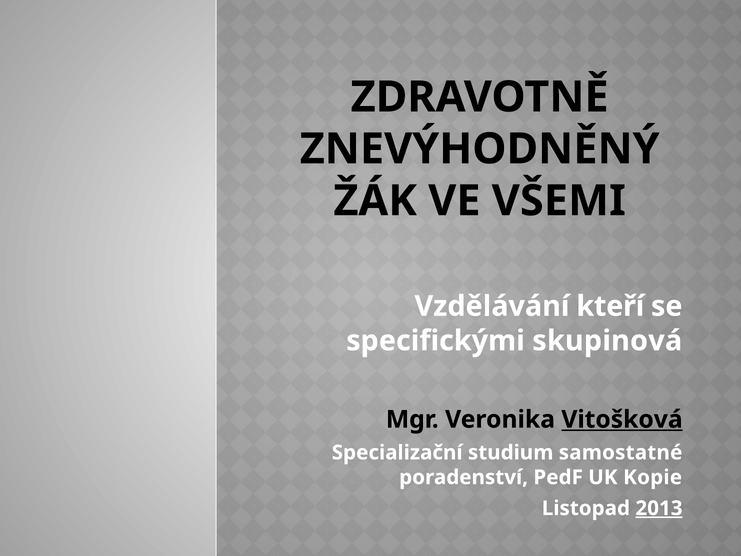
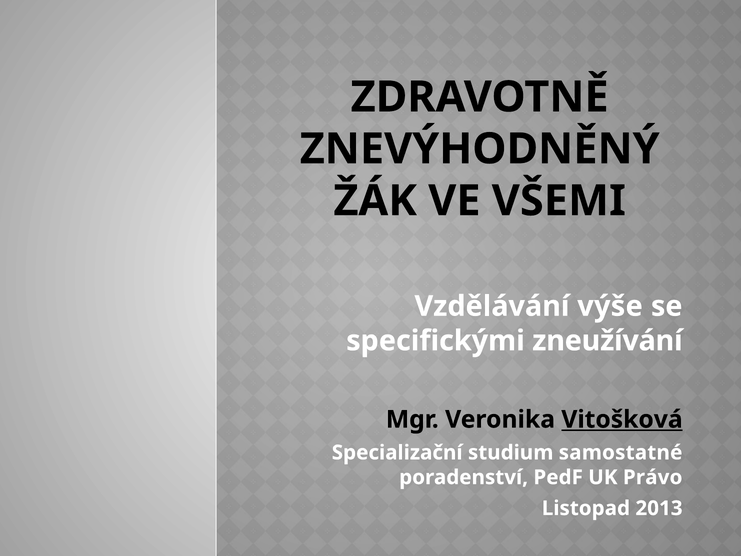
kteří: kteří -> výše
skupinová: skupinová -> zneužívání
Kopie: Kopie -> Právo
2013 underline: present -> none
